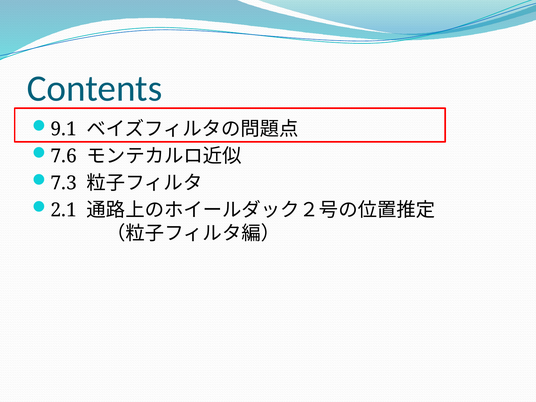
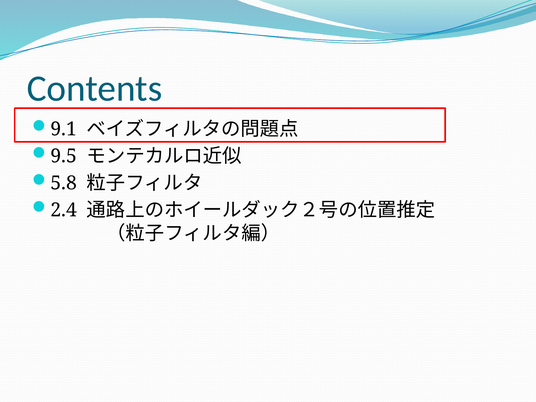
7.6: 7.6 -> 9.5
7.3: 7.3 -> 5.8
2.1: 2.1 -> 2.4
